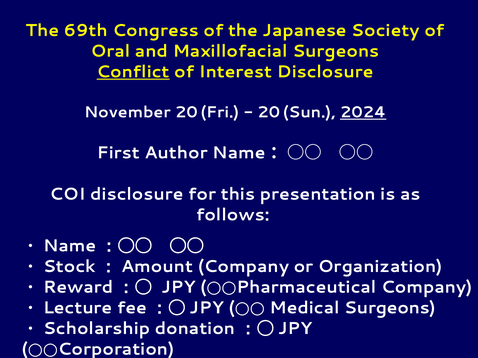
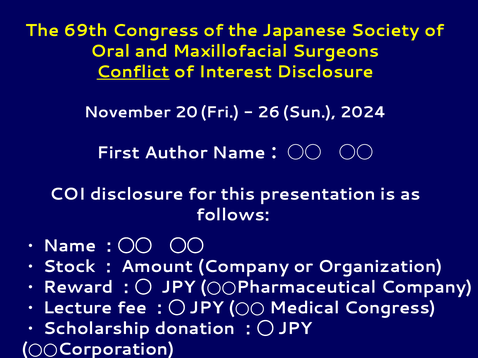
20 at (269, 112): 20 -> 26
2024 underline: present -> none
Medical Surgeons: Surgeons -> Congress
